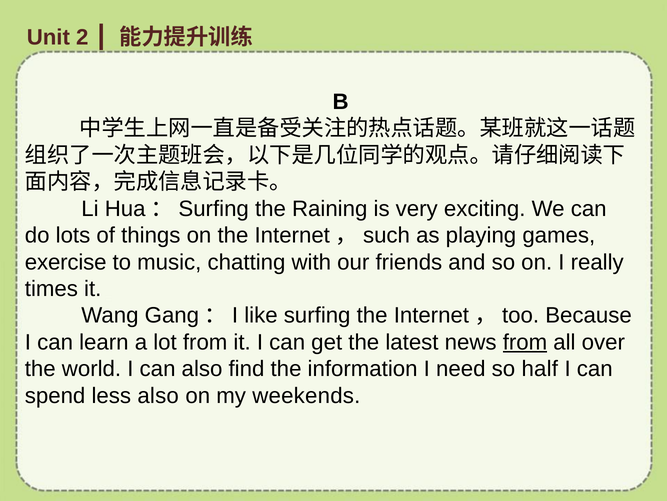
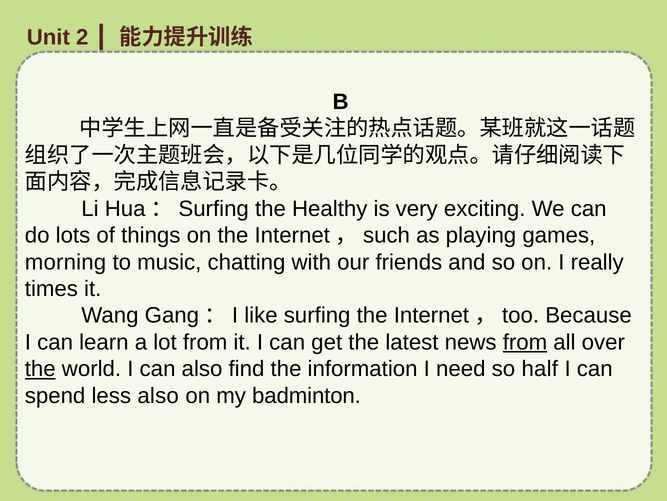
Raining: Raining -> Healthy
exercise: exercise -> morning
the at (40, 368) underline: none -> present
weekends: weekends -> badminton
